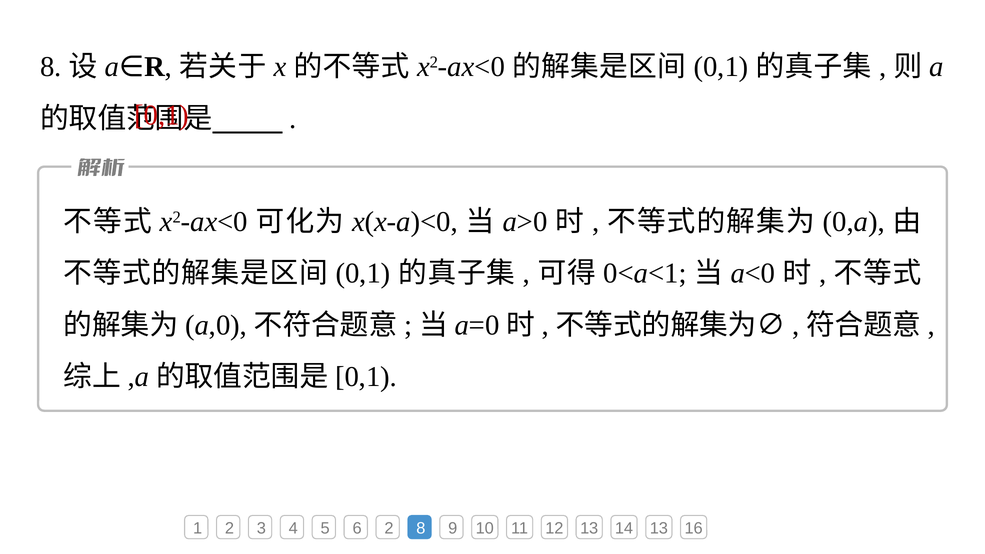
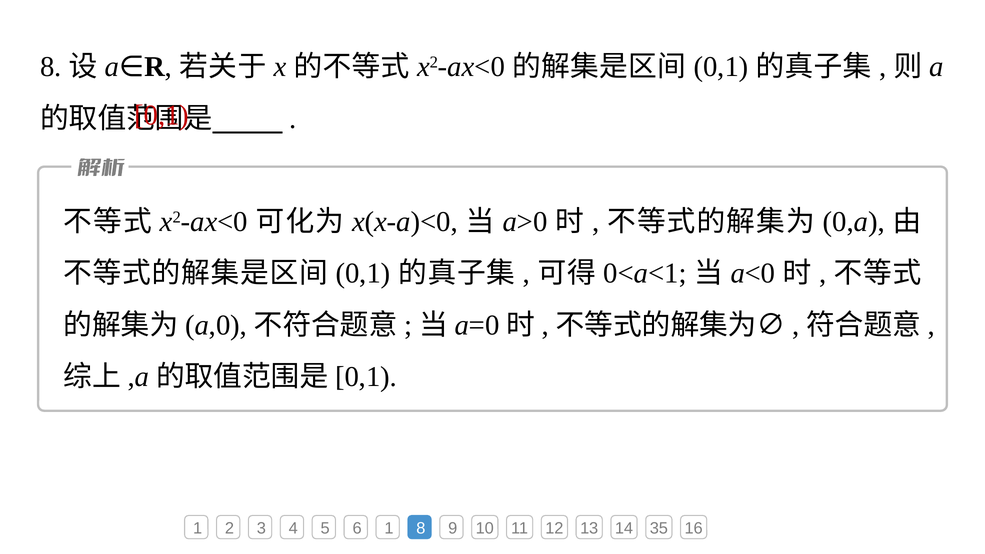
6 2: 2 -> 1
14 13: 13 -> 35
